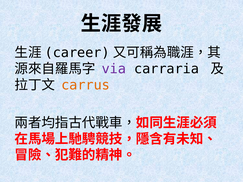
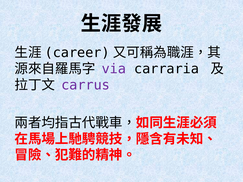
carrus colour: orange -> purple
